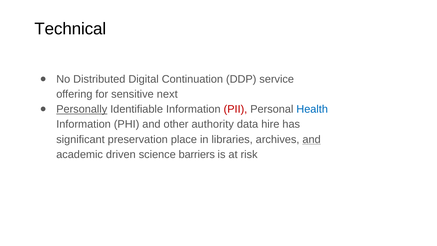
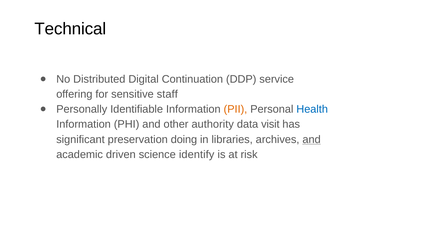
next: next -> staff
Personally underline: present -> none
PII colour: red -> orange
hire: hire -> visit
place: place -> doing
barriers: barriers -> identify
